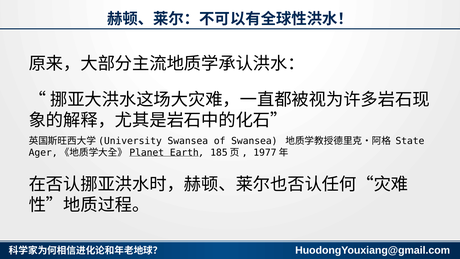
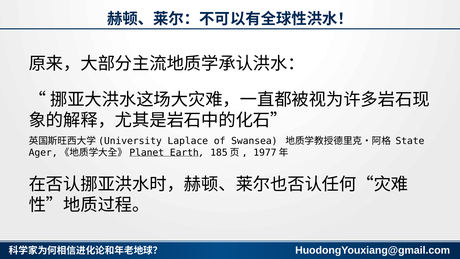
Swansea at (188, 141): Swansea -> Laplace
